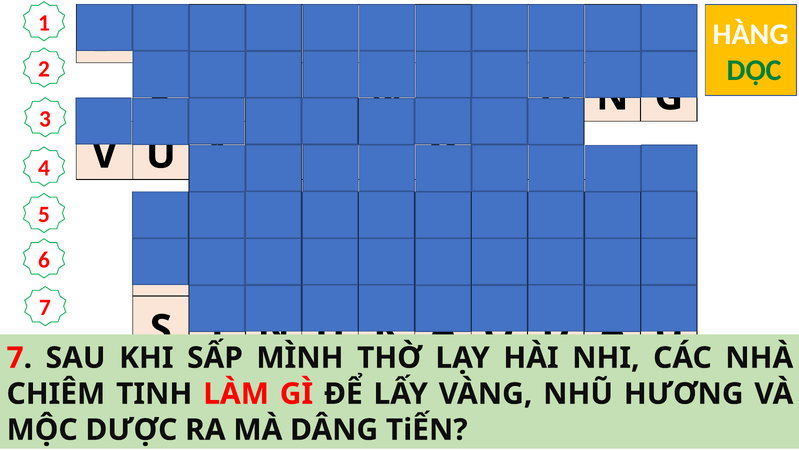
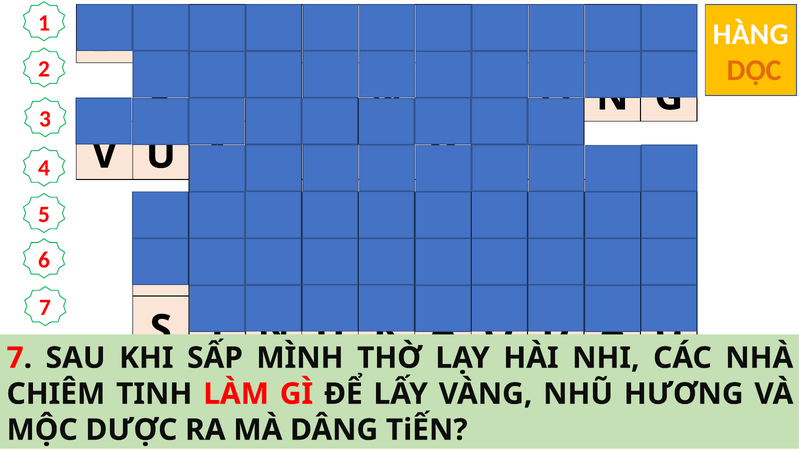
DỌC colour: green -> orange
